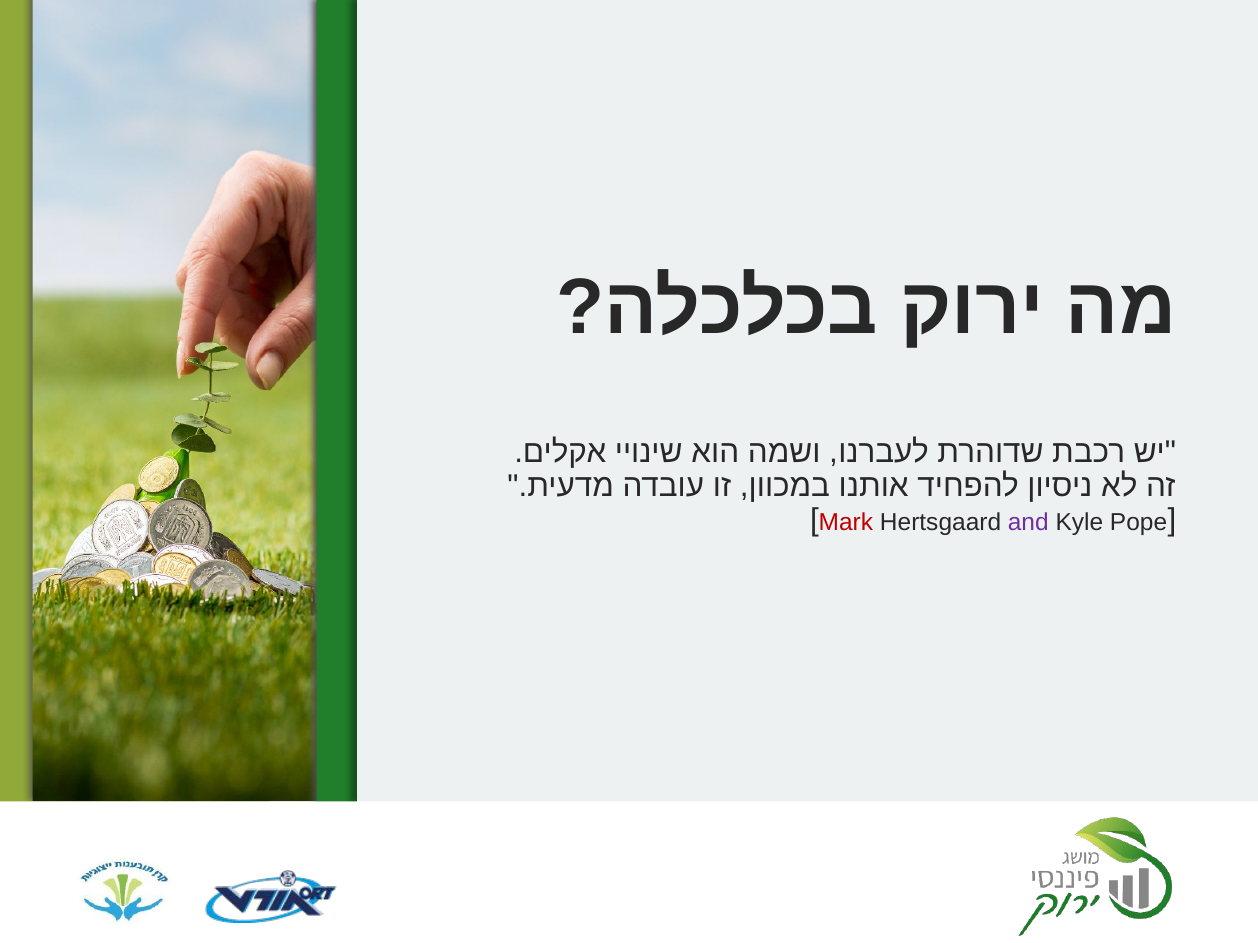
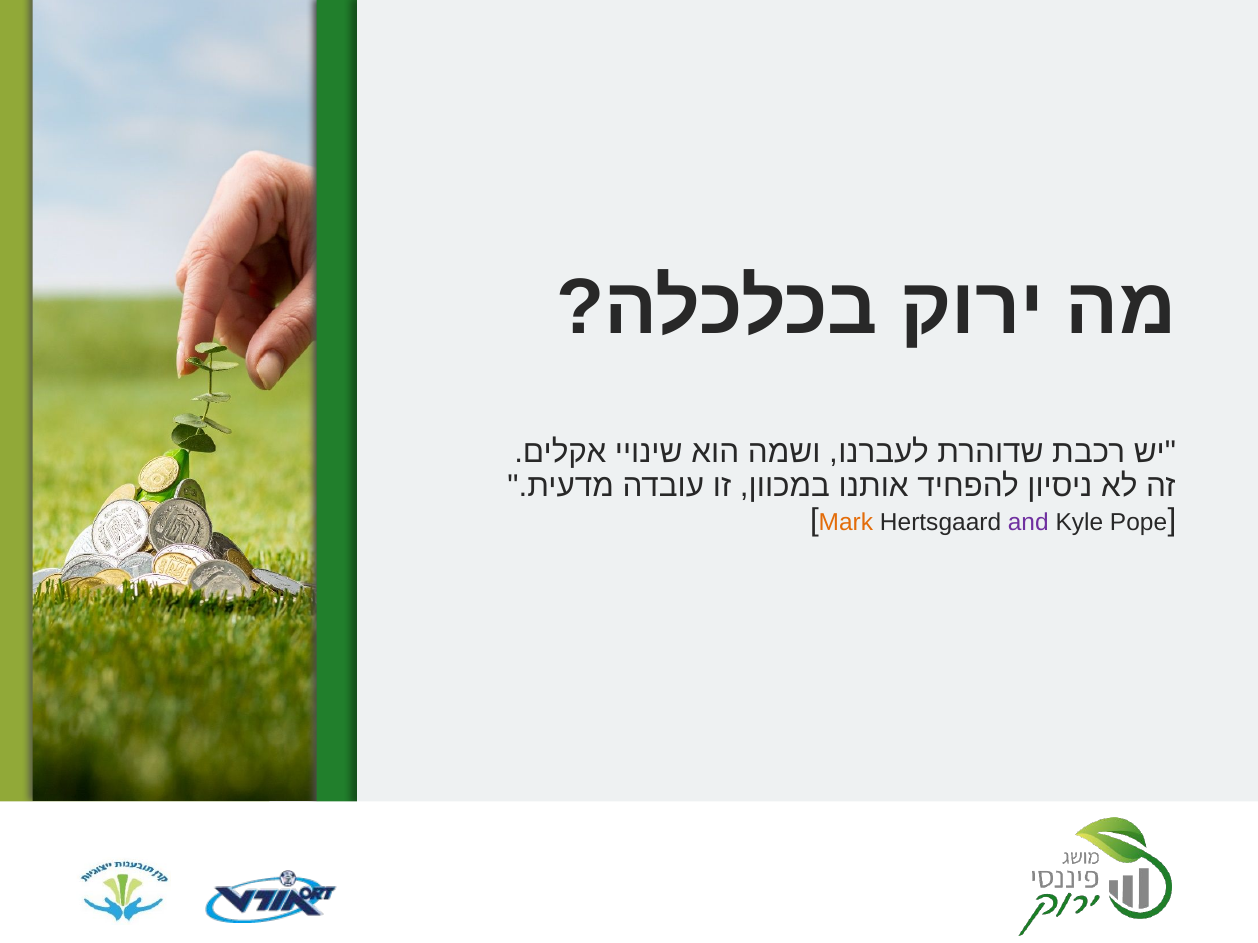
Mark colour: red -> orange
